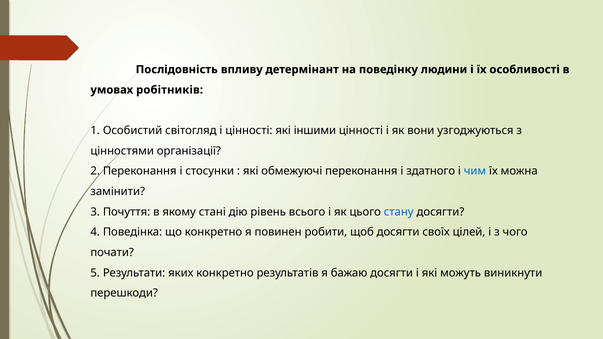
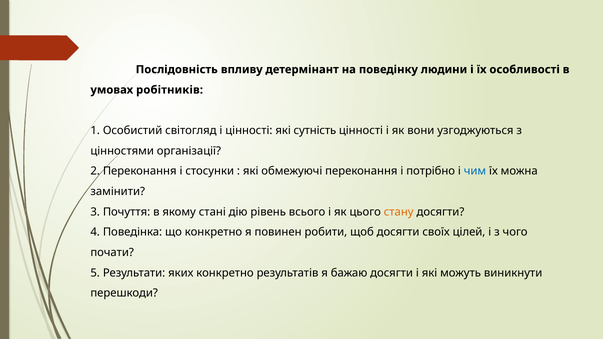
іншими: іншими -> сутність
здатного: здатного -> потрібно
стану colour: blue -> orange
